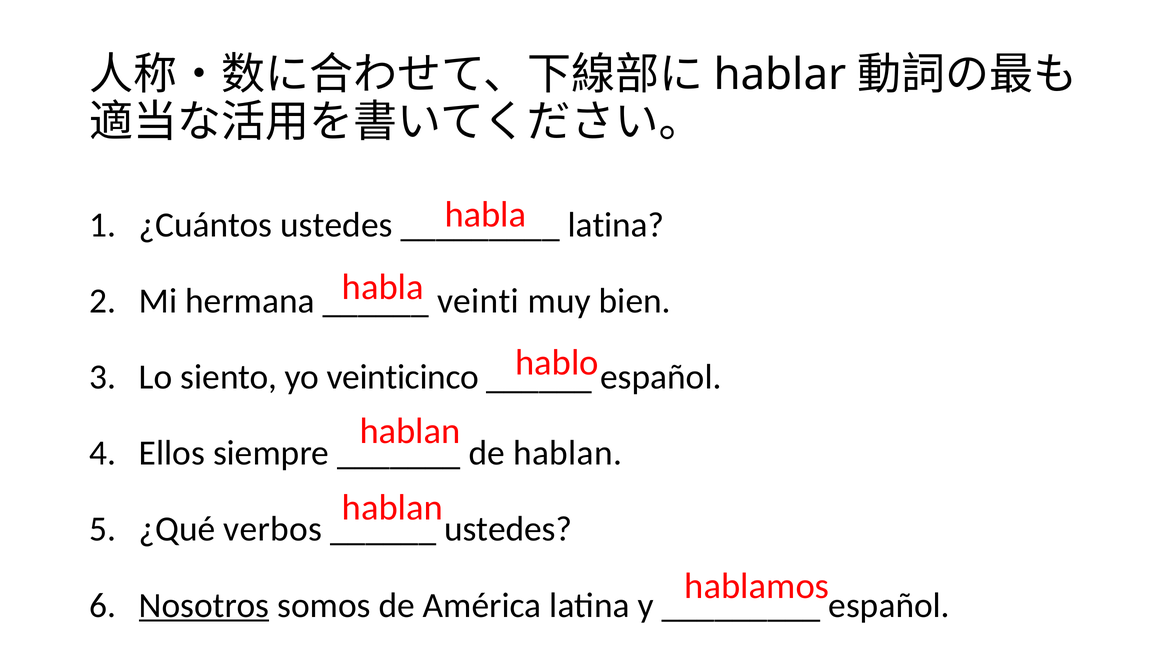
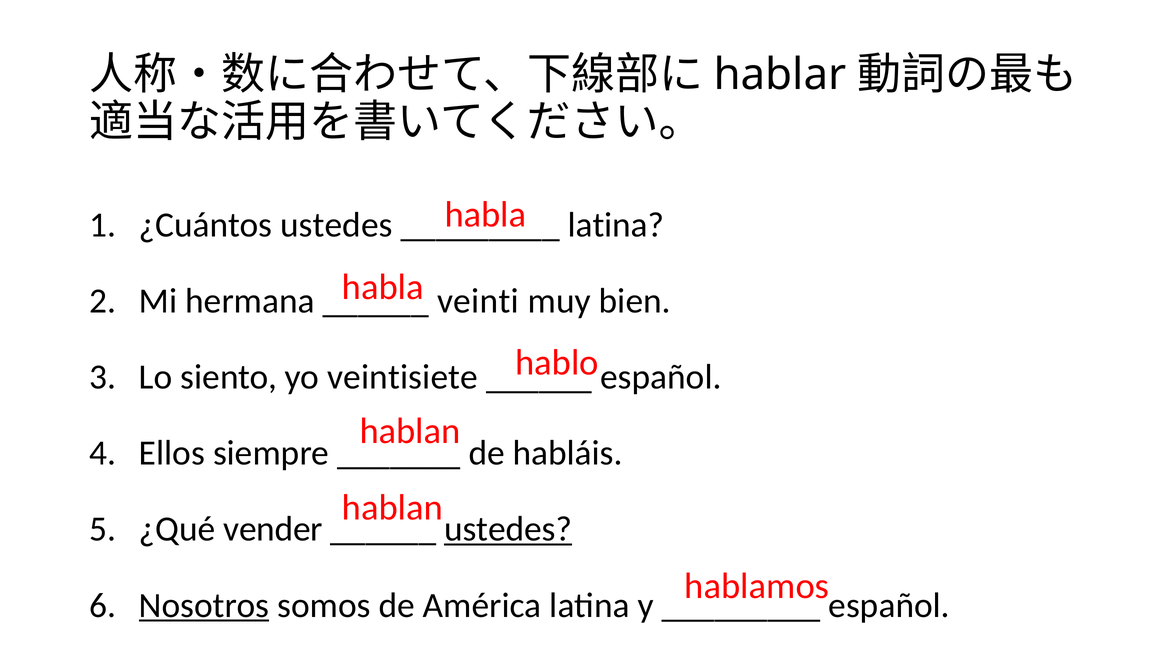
veinticinco: veinticinco -> veintisiete
de hablan: hablan -> habláis
verbos: verbos -> vender
ustedes at (508, 529) underline: none -> present
